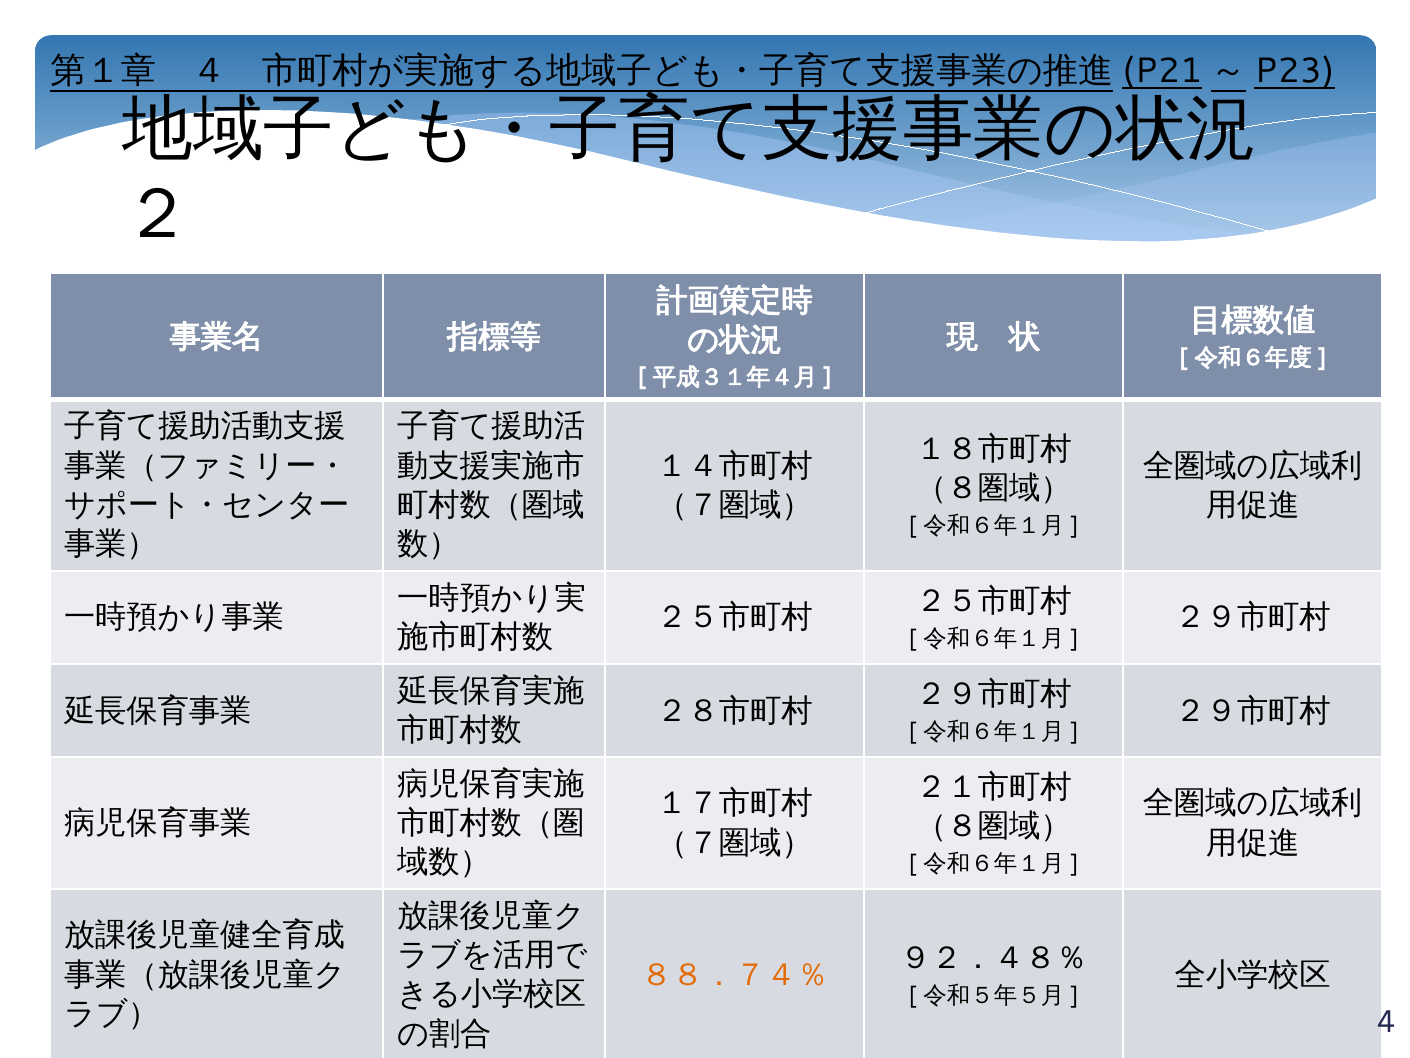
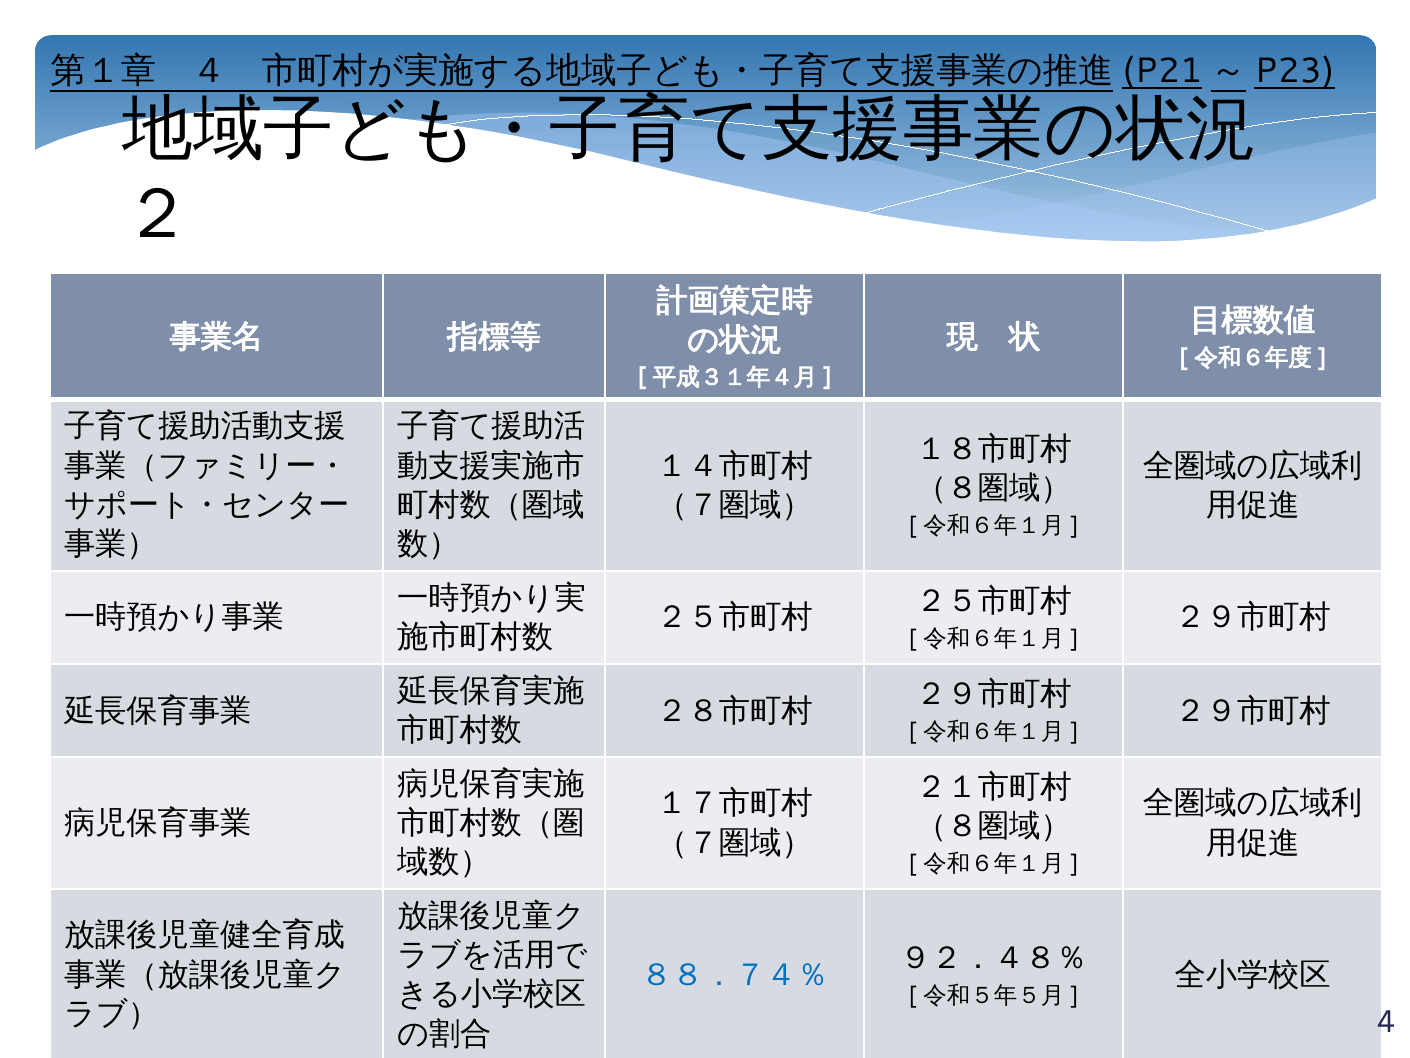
８８．７４％ colour: orange -> blue
